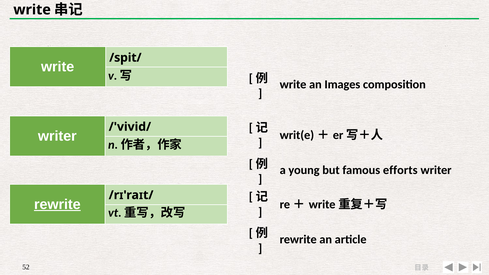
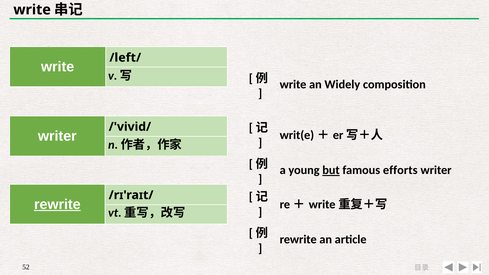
/spit/: /spit/ -> /left/
Images: Images -> Widely
but underline: none -> present
